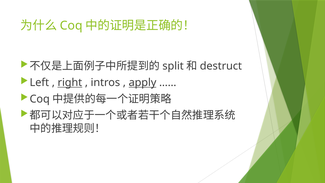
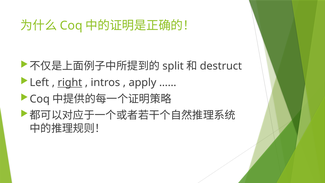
apply underline: present -> none
